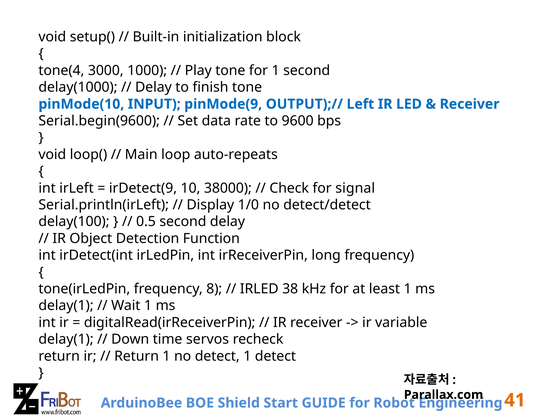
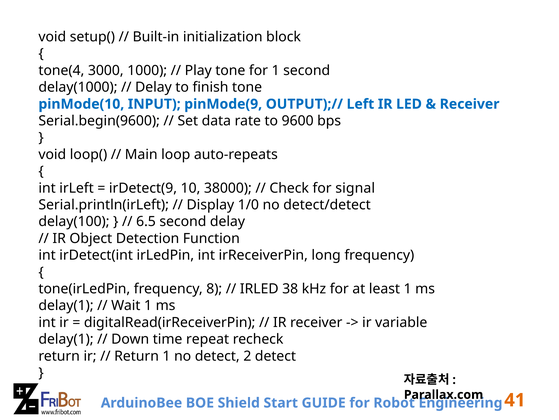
0.5: 0.5 -> 6.5
servos: servos -> repeat
detect 1: 1 -> 2
